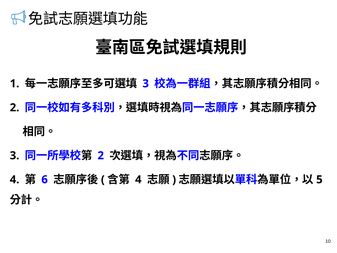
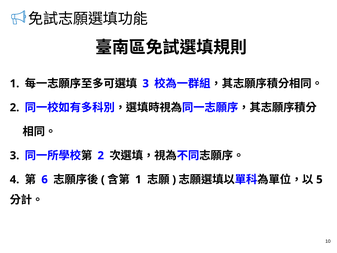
4 at (138, 179): 4 -> 1
